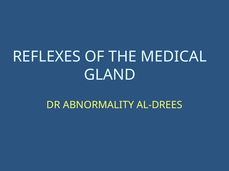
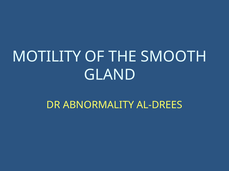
REFLEXES: REFLEXES -> MOTILITY
MEDICAL: MEDICAL -> SMOOTH
